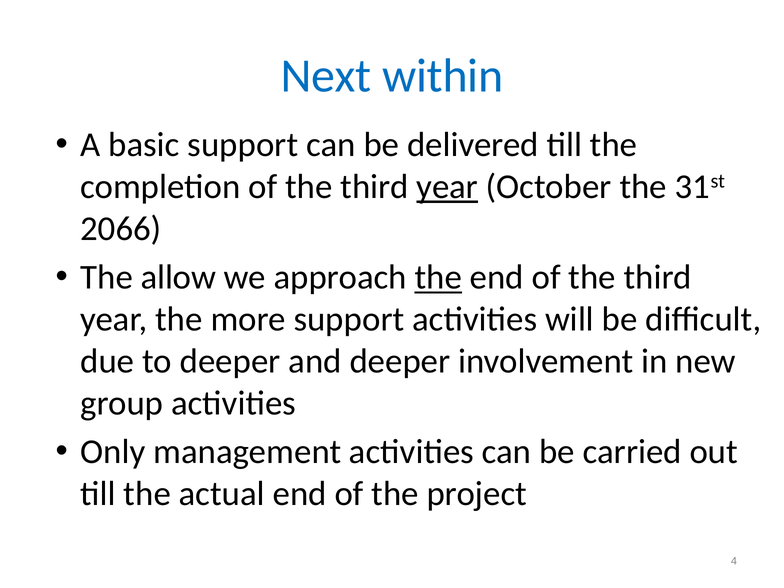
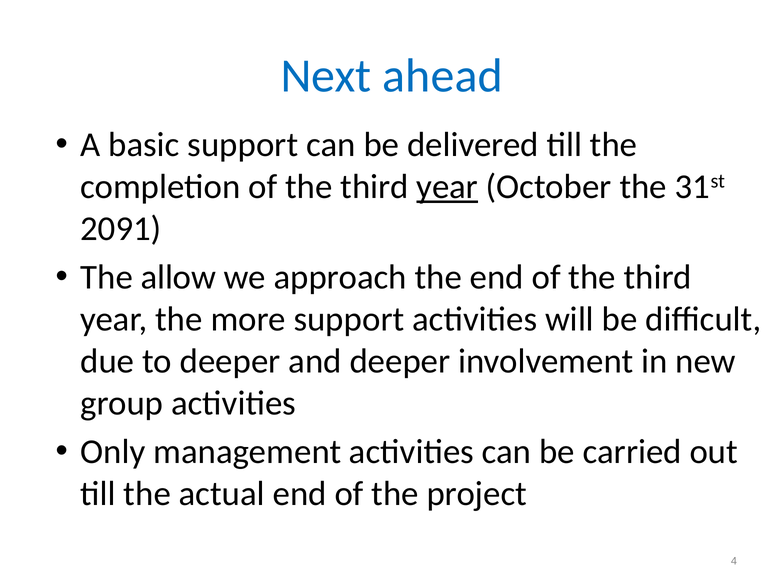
within: within -> ahead
2066: 2066 -> 2091
the at (438, 277) underline: present -> none
